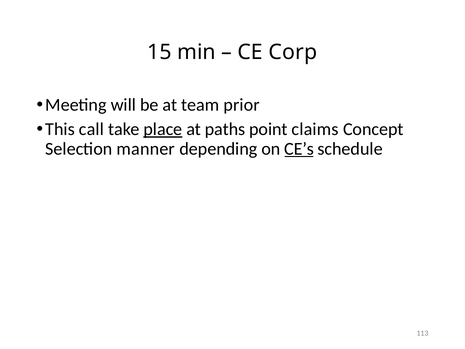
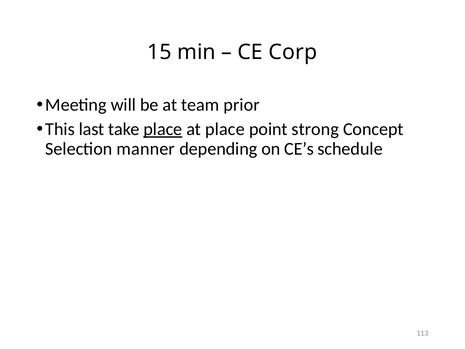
call: call -> last
at paths: paths -> place
claims: claims -> strong
CE’s underline: present -> none
